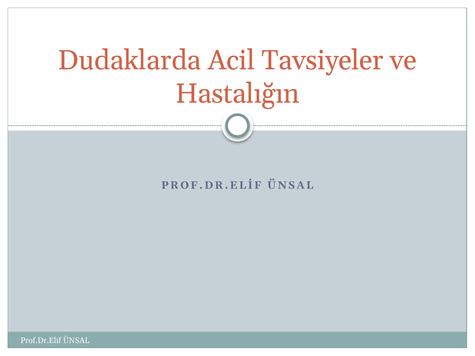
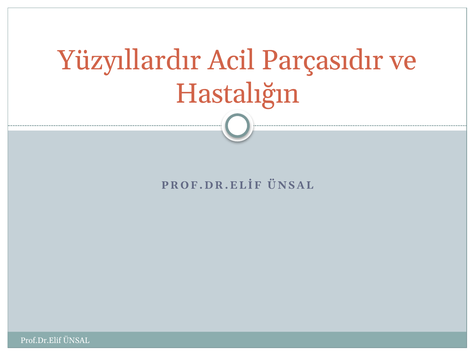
Dudaklarda: Dudaklarda -> Yüzyıllardır
Tavsiyeler: Tavsiyeler -> Parçasıdır
